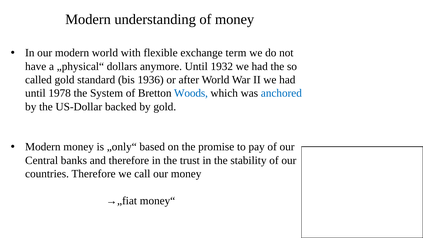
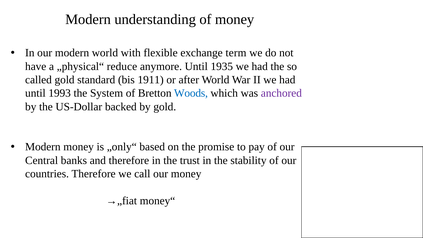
dollars: dollars -> reduce
1932: 1932 -> 1935
1936: 1936 -> 1911
1978: 1978 -> 1993
anchored colour: blue -> purple
